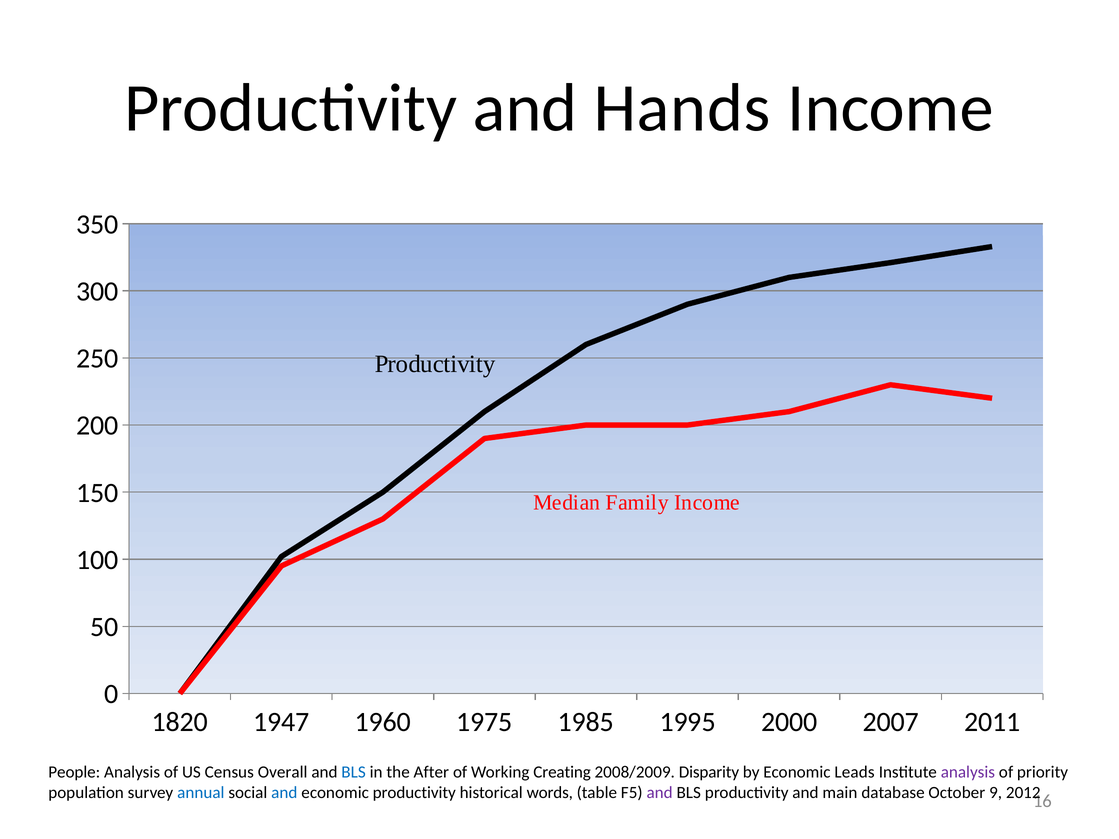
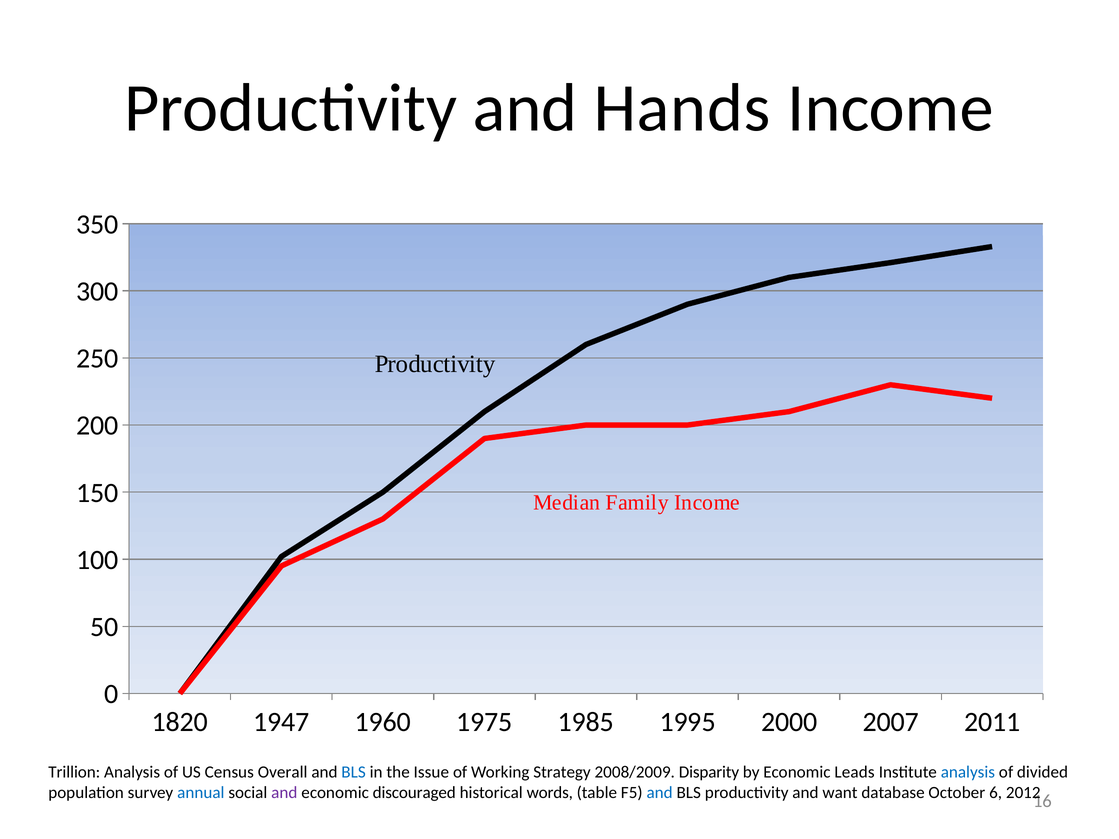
People: People -> Trillion
After: After -> Issue
Creating: Creating -> Strategy
analysis at (968, 772) colour: purple -> blue
priority: priority -> divided
and at (284, 793) colour: blue -> purple
economic productivity: productivity -> discouraged
and at (660, 793) colour: purple -> blue
main: main -> want
9: 9 -> 6
